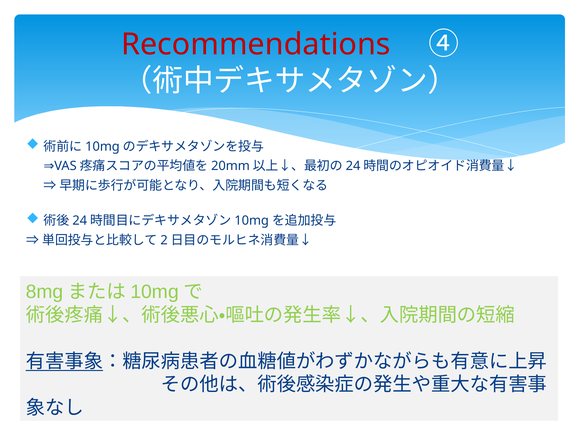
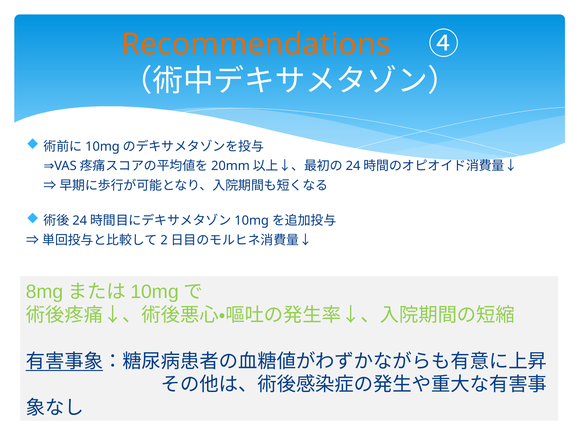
Recommendations colour: red -> orange
